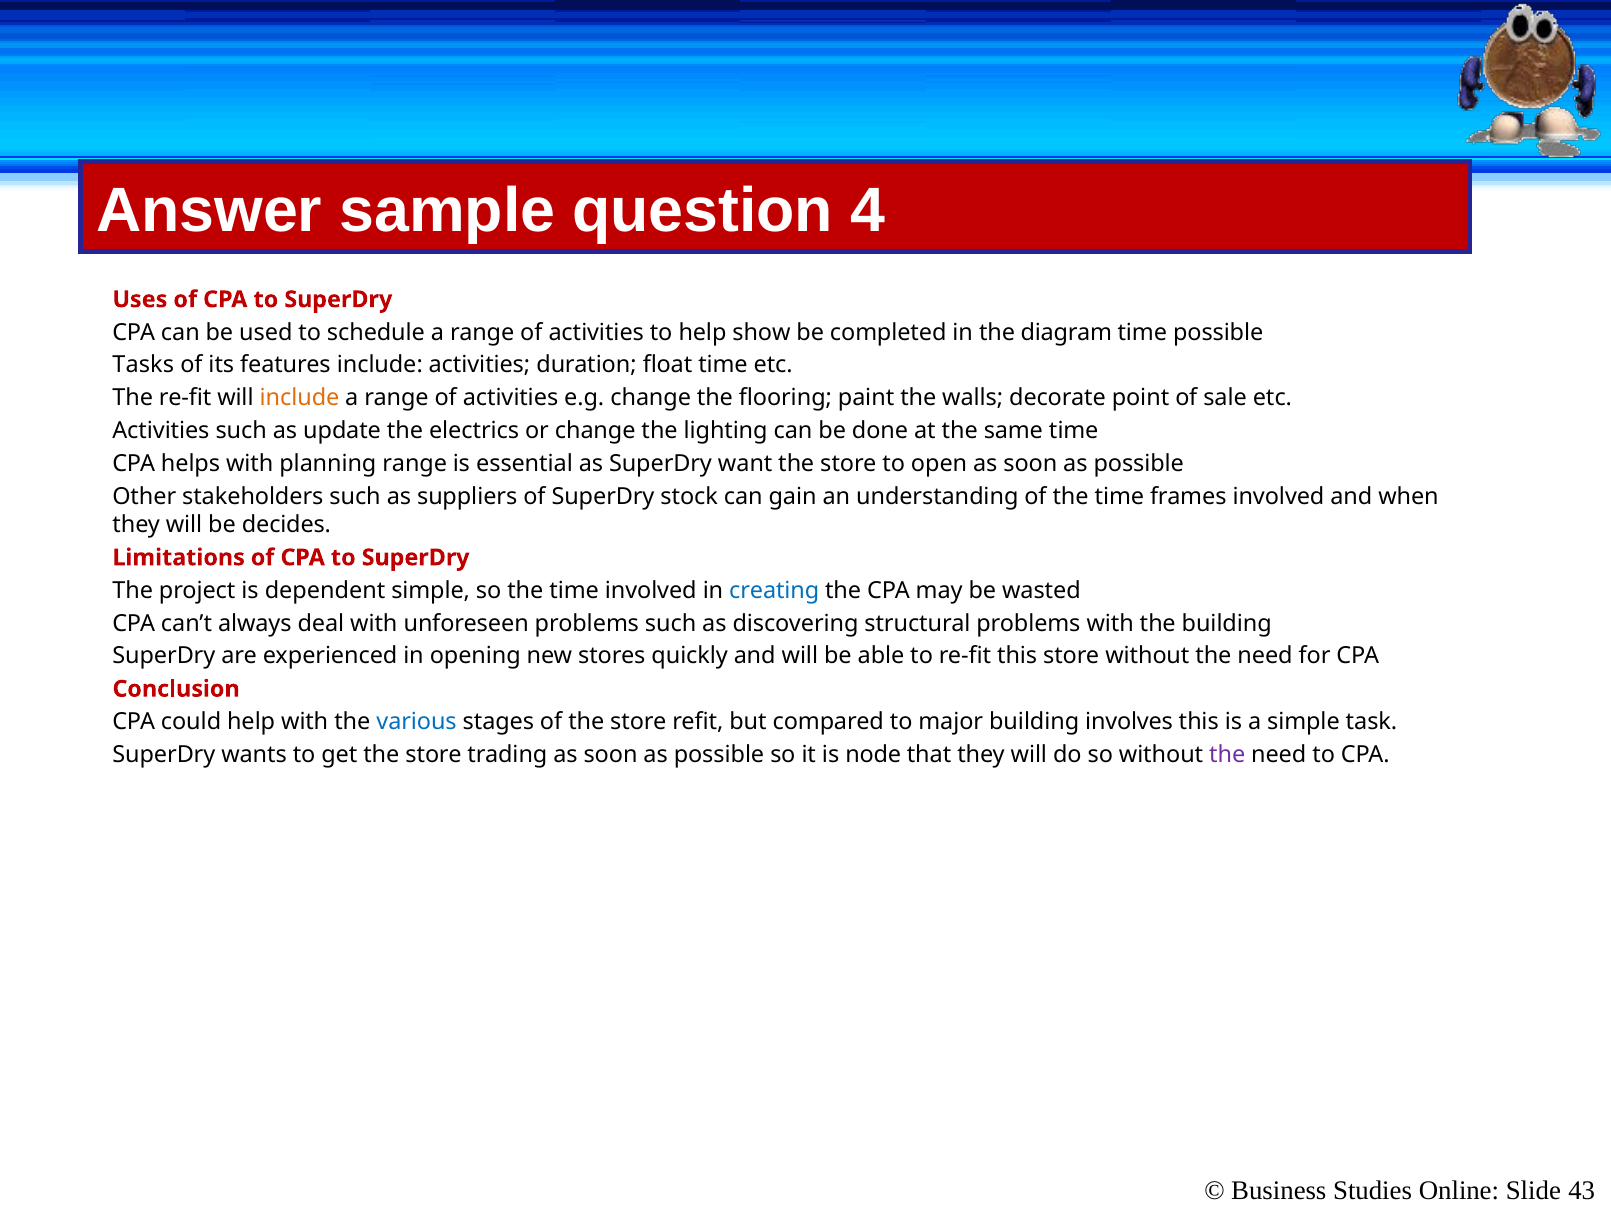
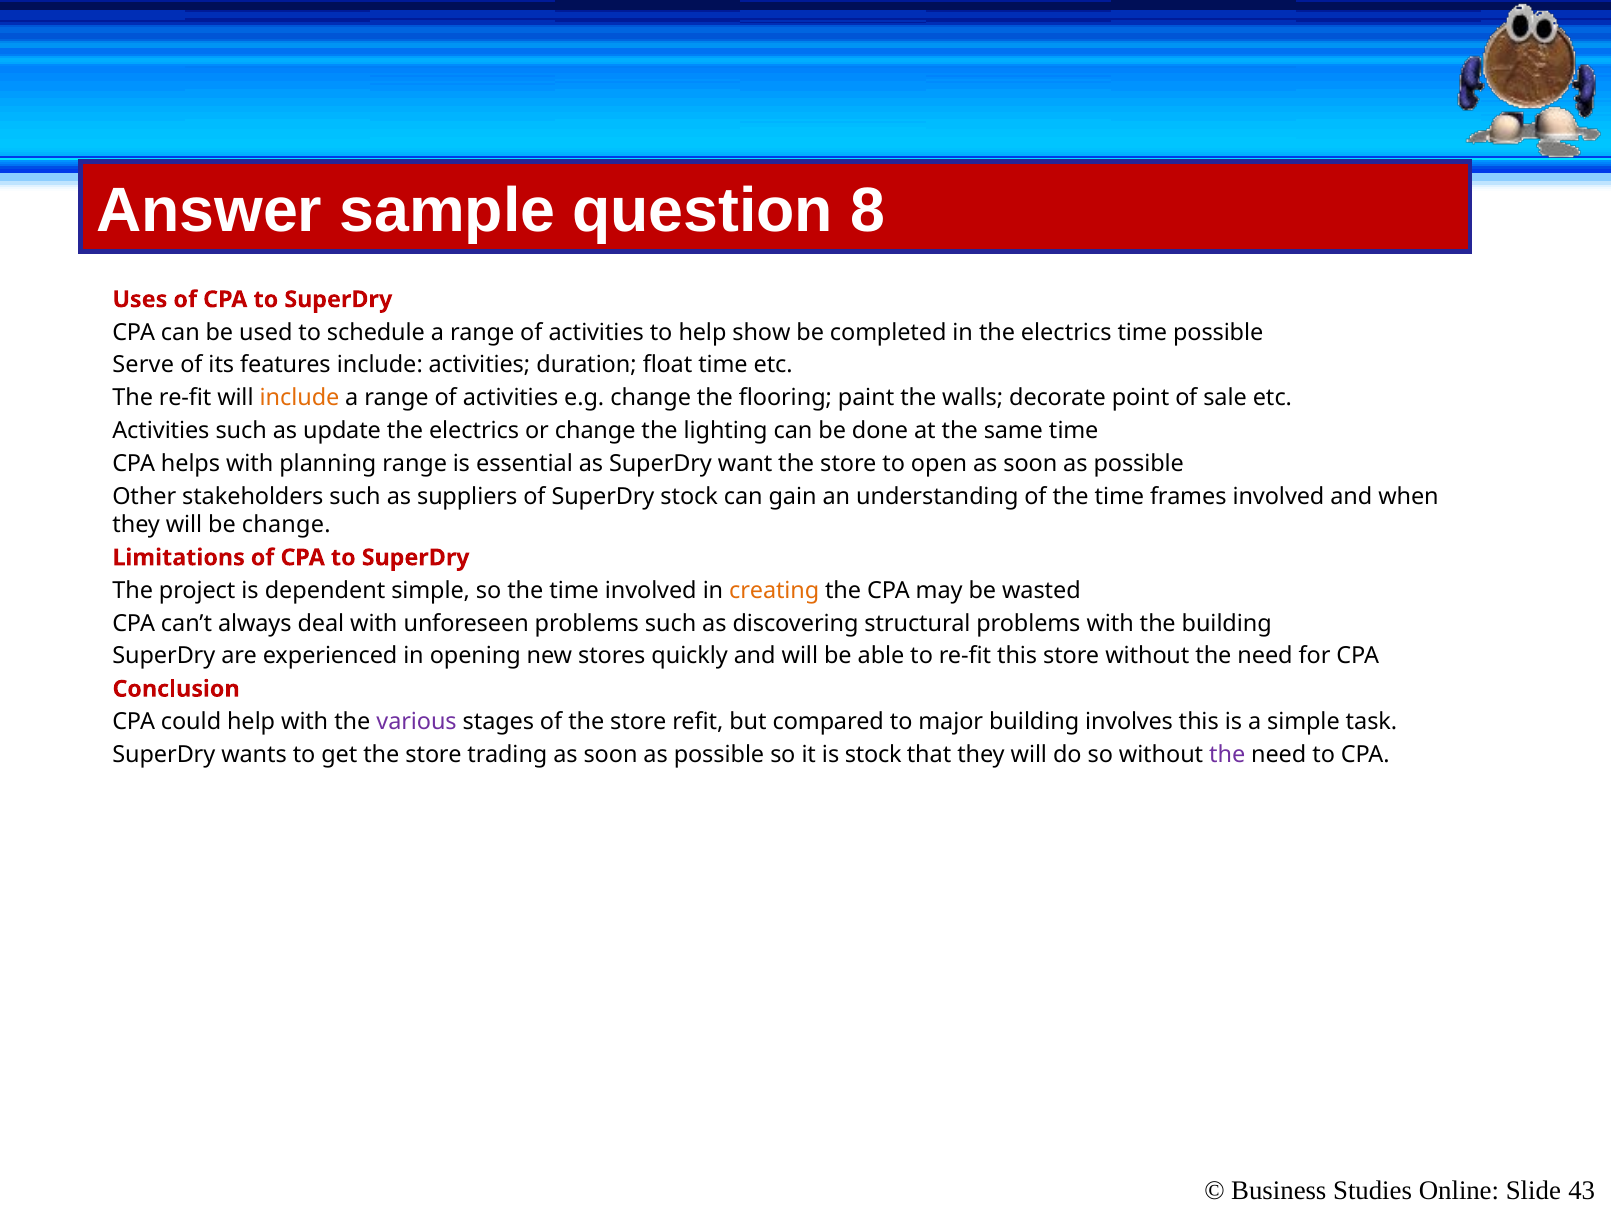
4: 4 -> 8
in the diagram: diagram -> electrics
Tasks: Tasks -> Serve
be decides: decides -> change
creating colour: blue -> orange
various colour: blue -> purple
is node: node -> stock
